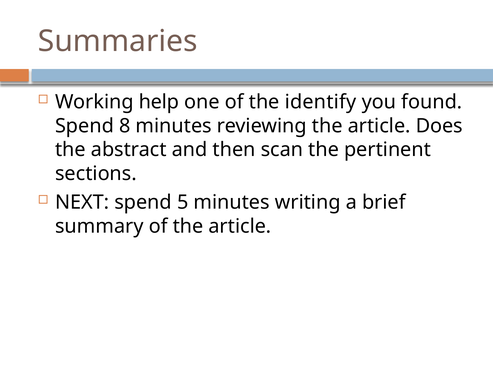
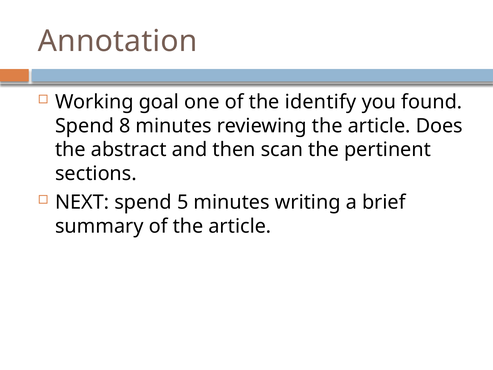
Summaries: Summaries -> Annotation
help: help -> goal
